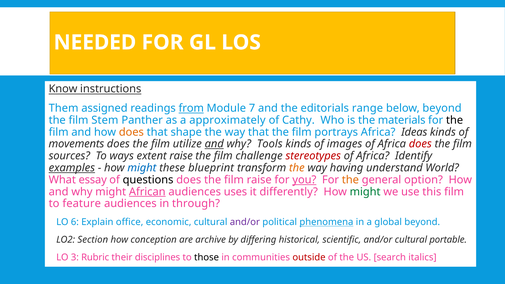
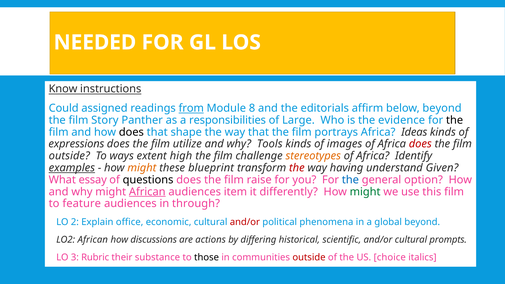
Them: Them -> Could
7: 7 -> 8
range: range -> affirm
Stem: Stem -> Story
approximately: approximately -> responsibilities
Cathy: Cathy -> Large
materials: materials -> evidence
does at (131, 132) colour: orange -> black
movements: movements -> expressions
and at (214, 144) underline: present -> none
sources at (69, 156): sources -> outside
extent raise: raise -> high
stereotypes colour: red -> orange
might at (142, 168) colour: blue -> orange
the at (297, 168) colour: orange -> red
World: World -> Given
you underline: present -> none
the at (350, 180) colour: orange -> blue
uses: uses -> item
6: 6 -> 2
and/or at (245, 222) colour: purple -> red
phenomena underline: present -> none
LO2 Section: Section -> African
conception: conception -> discussions
archive: archive -> actions
portable: portable -> prompts
disciplines: disciplines -> substance
search: search -> choice
